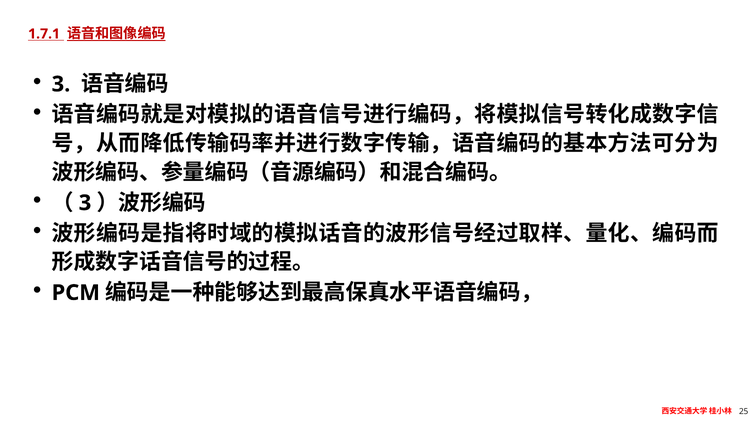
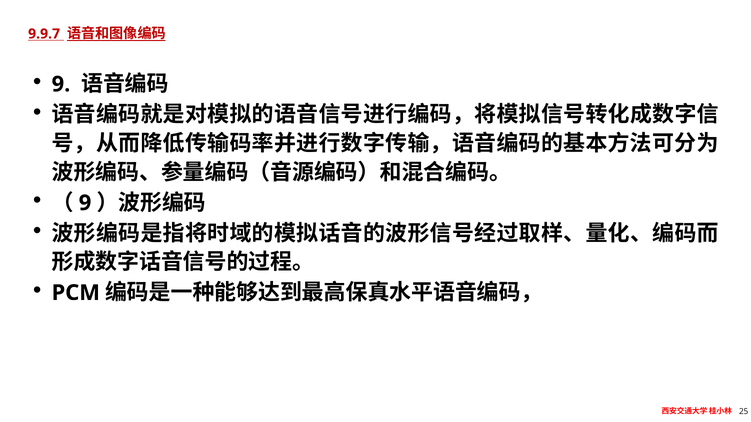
1.7.1: 1.7.1 -> 9.9.7
3 at (61, 84): 3 -> 9
3 at (85, 203): 3 -> 9
